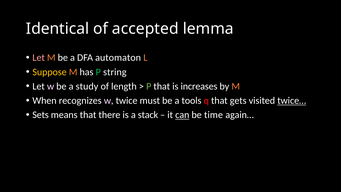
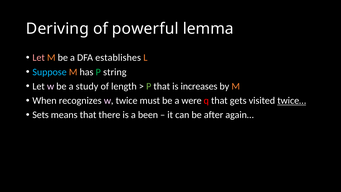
Identical: Identical -> Deriving
accepted: accepted -> powerful
automaton: automaton -> establishes
Suppose colour: yellow -> light blue
tools: tools -> were
stack: stack -> been
can underline: present -> none
time: time -> after
